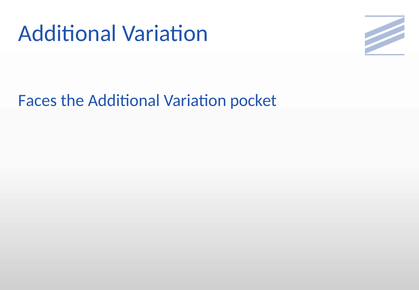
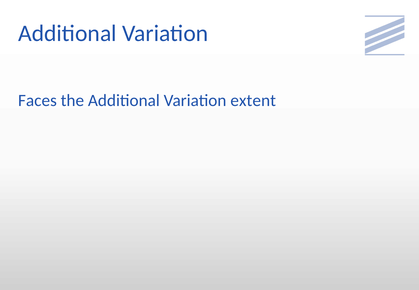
pocket: pocket -> extent
